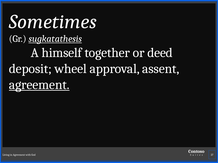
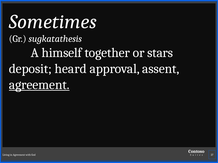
sugkatathesis underline: present -> none
deed: deed -> stars
wheel: wheel -> heard
